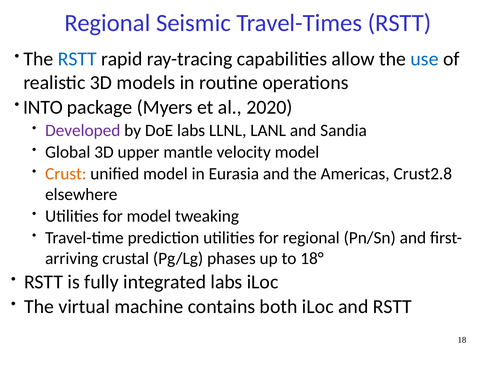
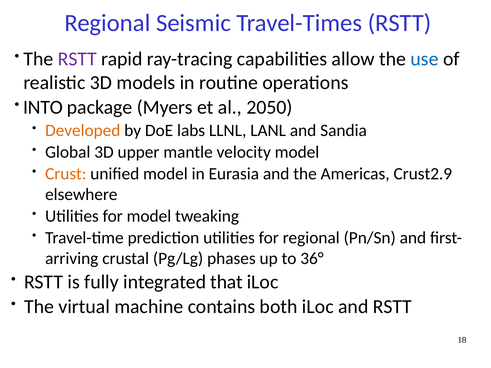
RSTT at (77, 59) colour: blue -> purple
2020: 2020 -> 2050
Developed colour: purple -> orange
Crust2.8: Crust2.8 -> Crust2.9
18°: 18° -> 36°
integrated labs: labs -> that
